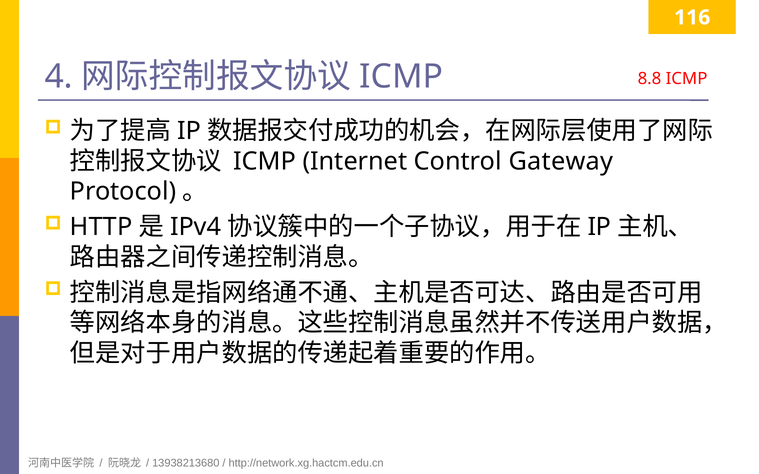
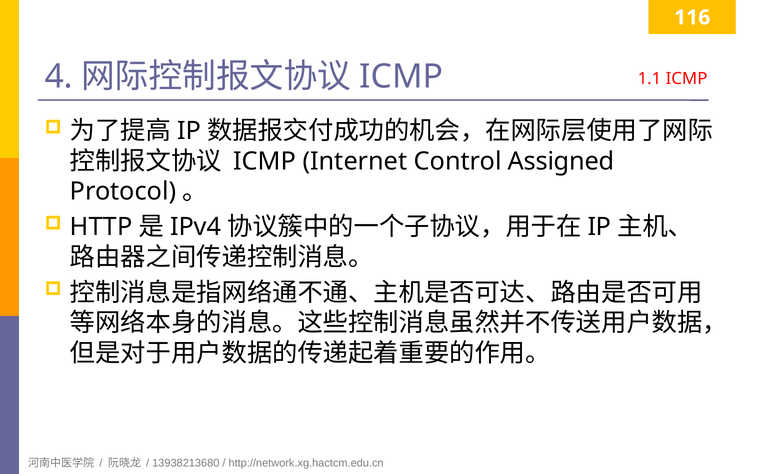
8.8: 8.8 -> 1.1
Gateway: Gateway -> Assigned
